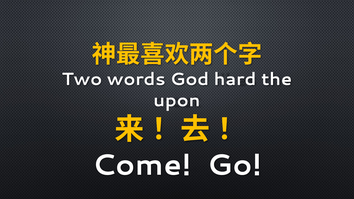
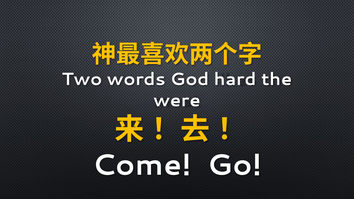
upon: upon -> were
